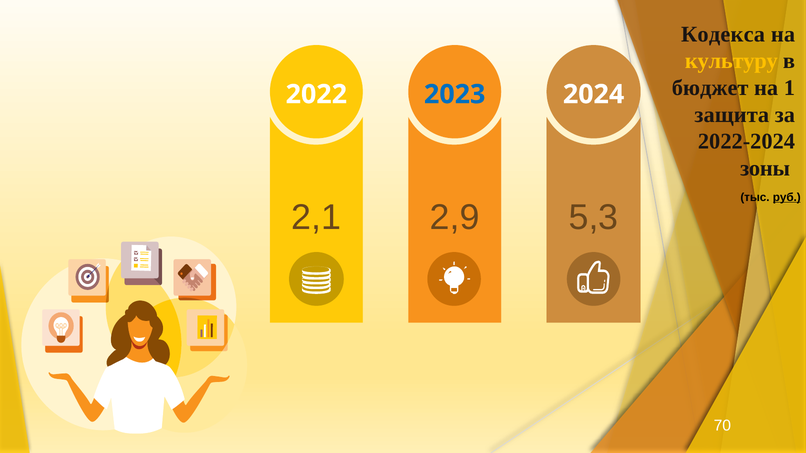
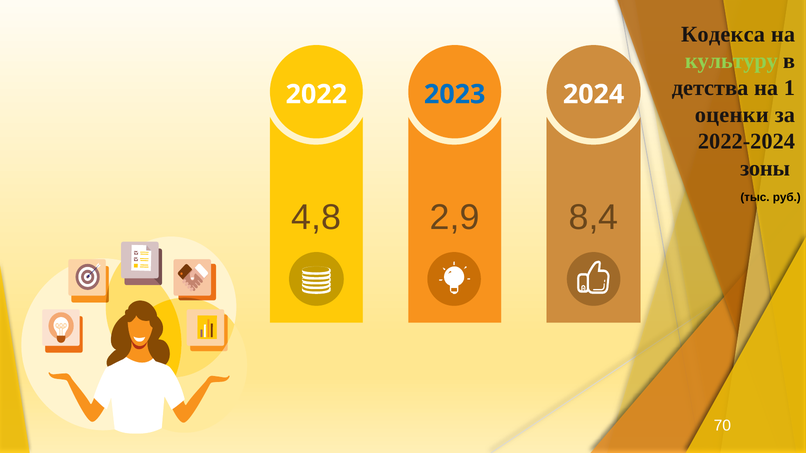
культуру colour: yellow -> light green
бюджет: бюджет -> детства
защита: защита -> оценки
руб underline: present -> none
2,1: 2,1 -> 4,8
5,3: 5,3 -> 8,4
